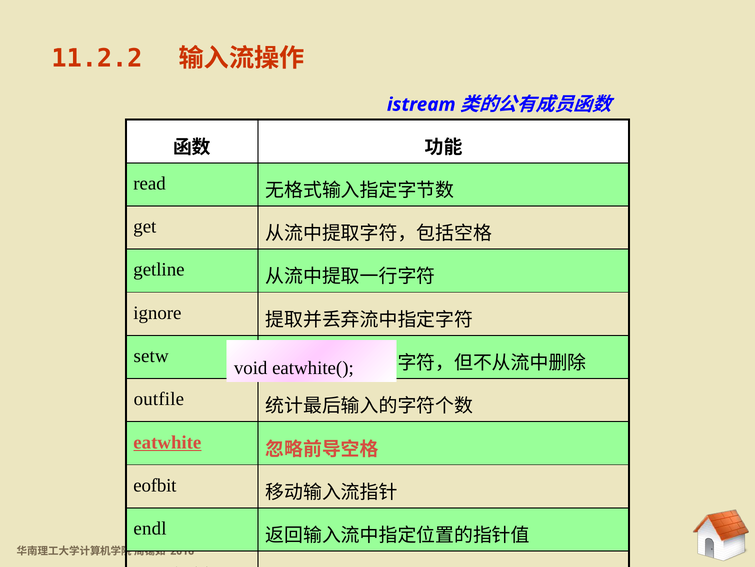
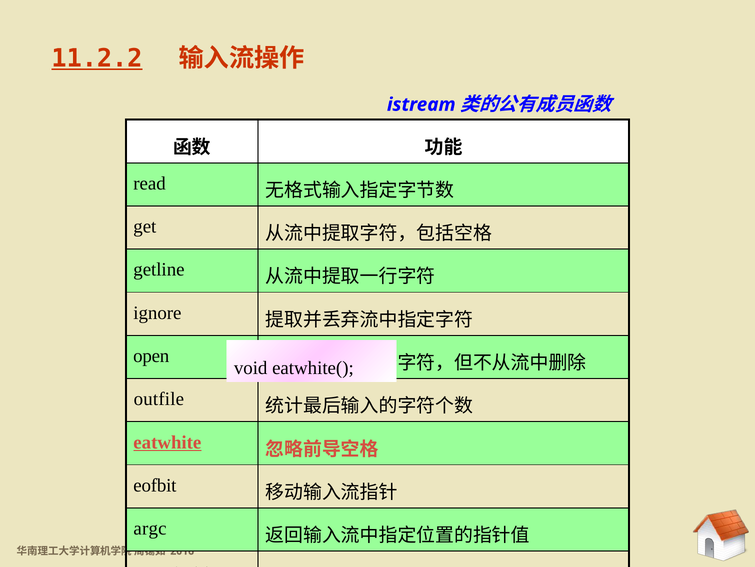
11.2.2 underline: none -> present
setw: setw -> open
endl: endl -> argc
